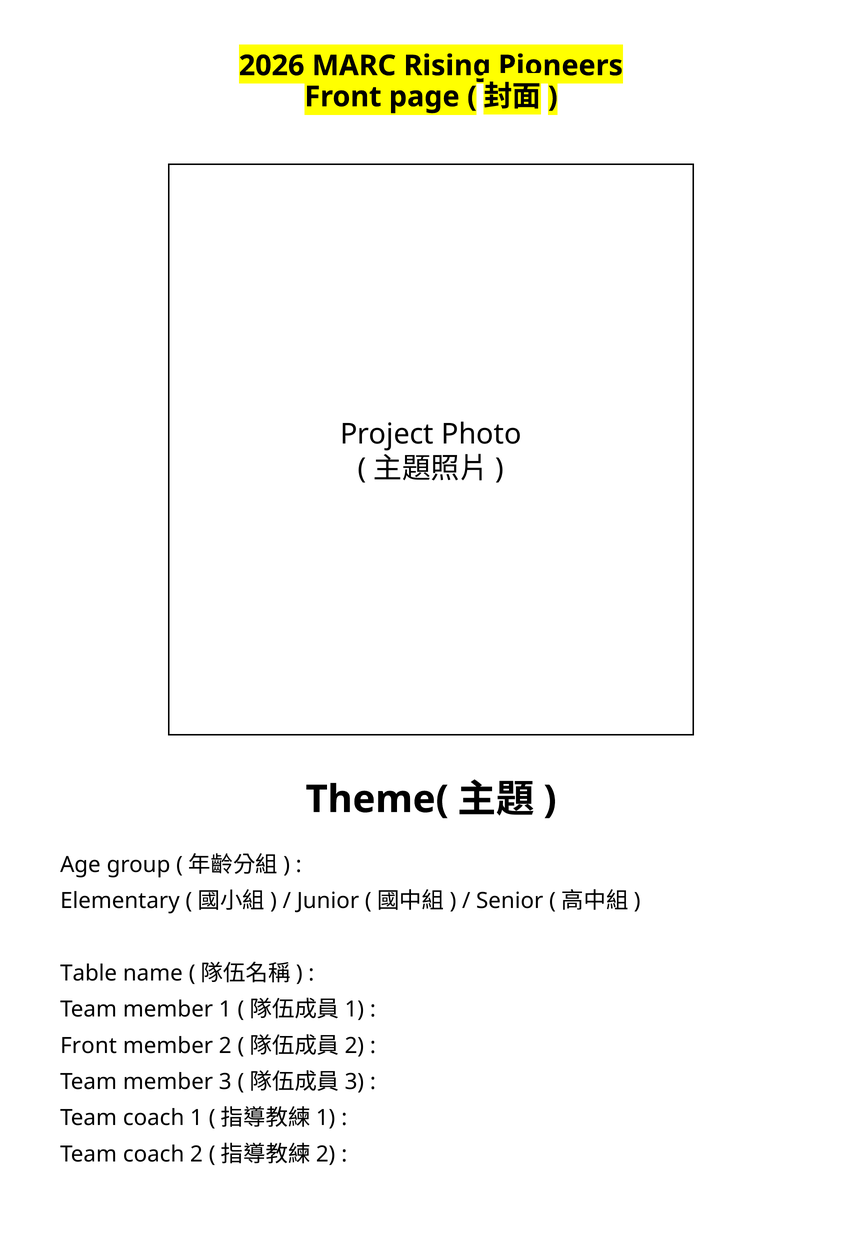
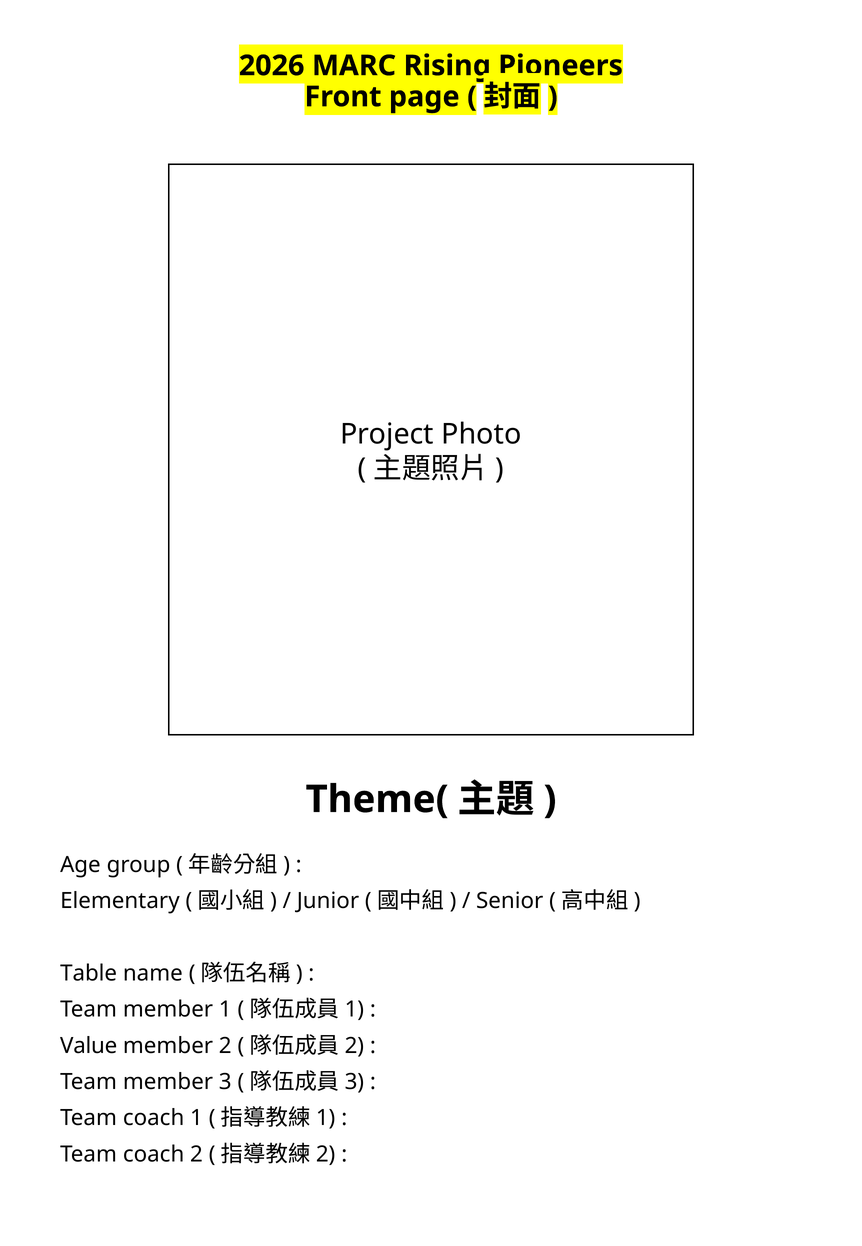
Front at (89, 1045): Front -> Value
